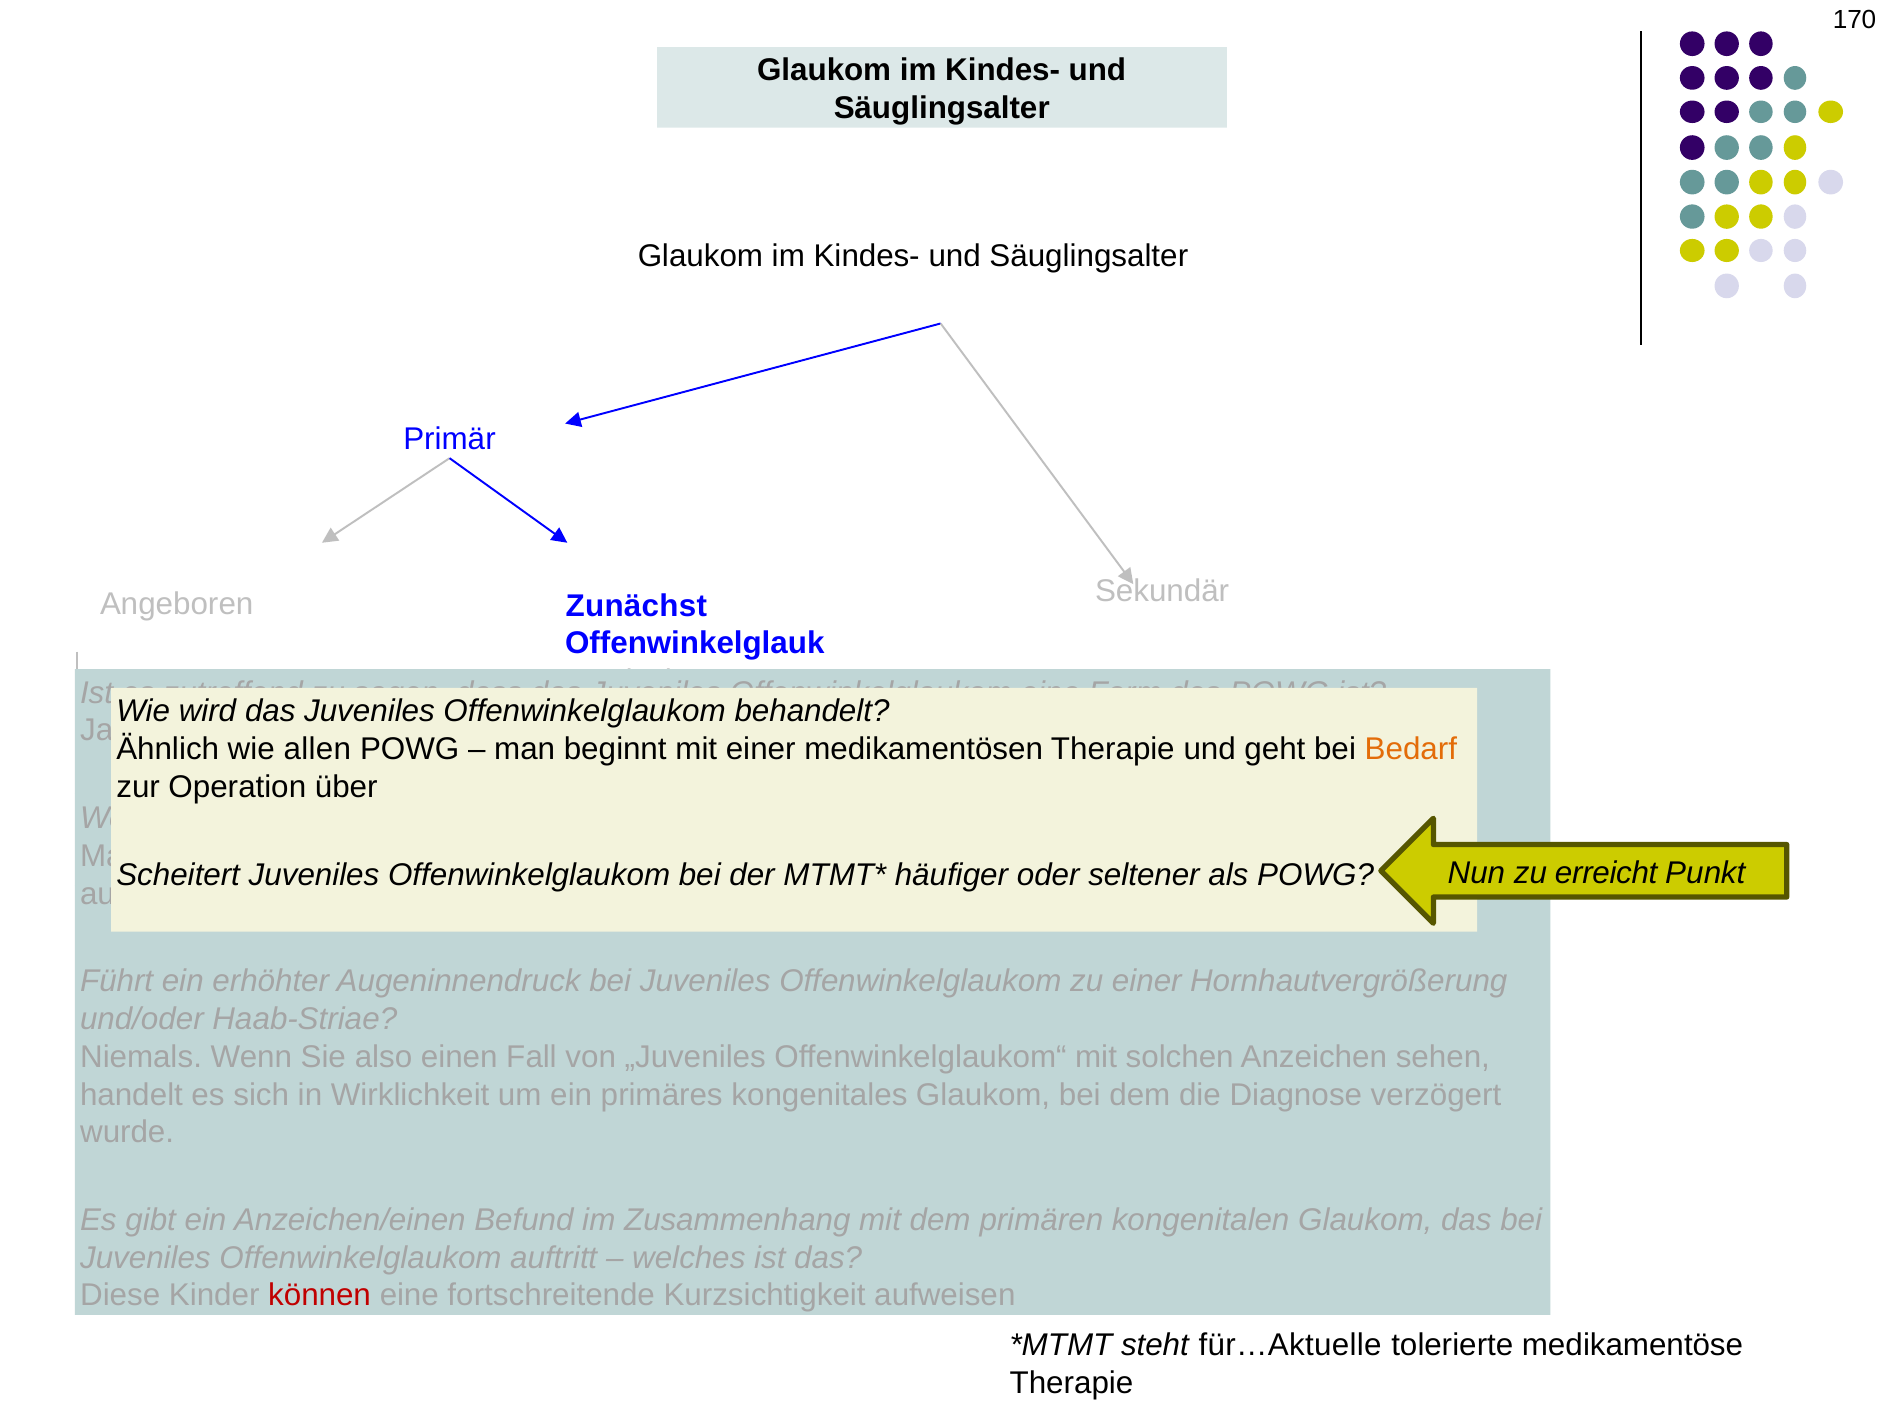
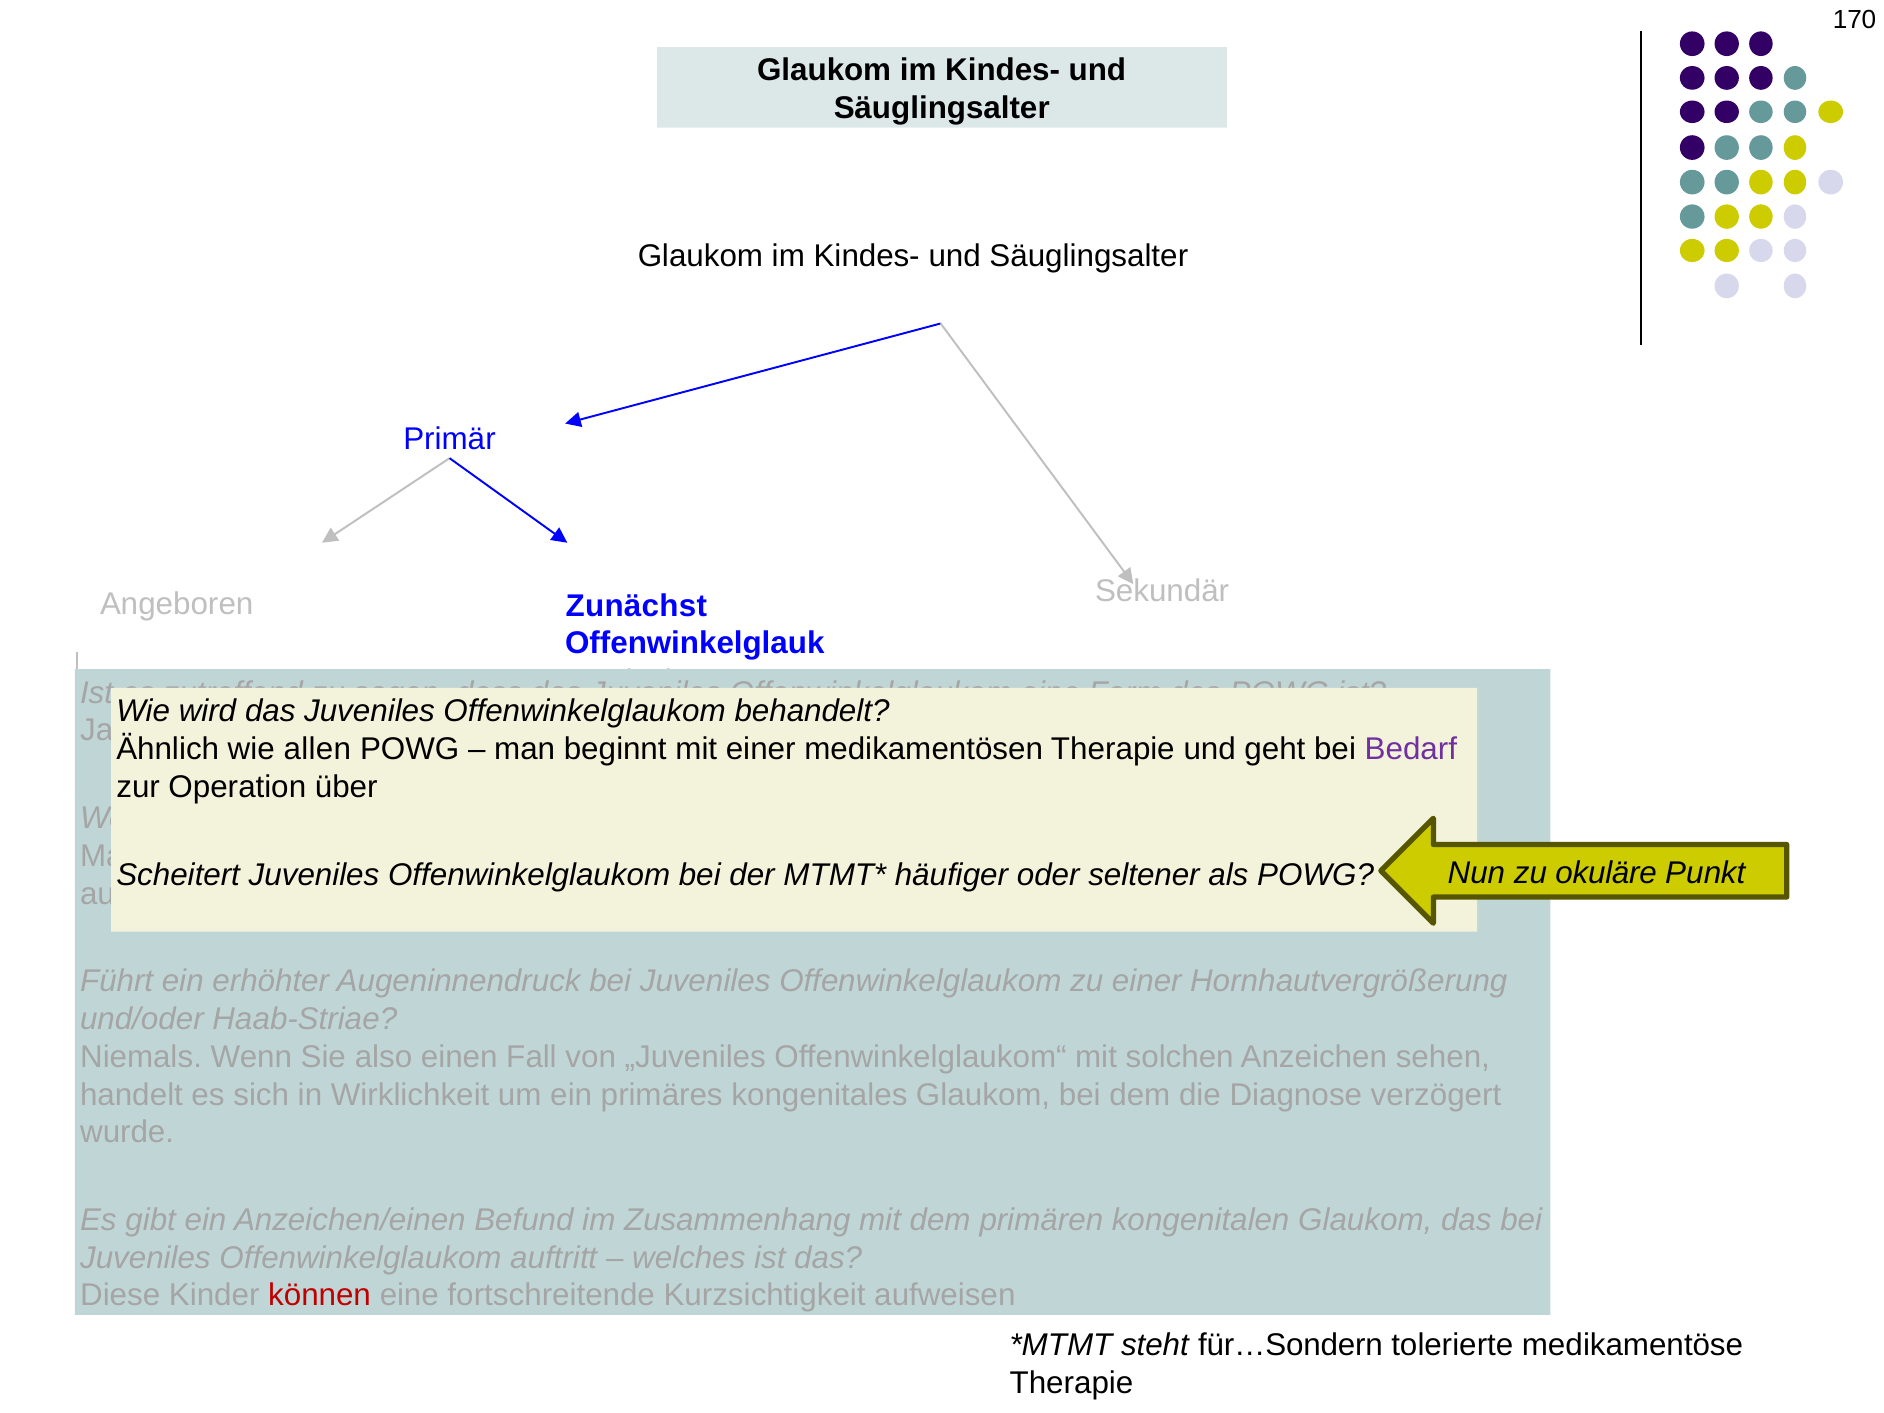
Bedarf colour: orange -> purple
erreicht: erreicht -> okuläre
für…Aktuelle: für…Aktuelle -> für…Sondern
